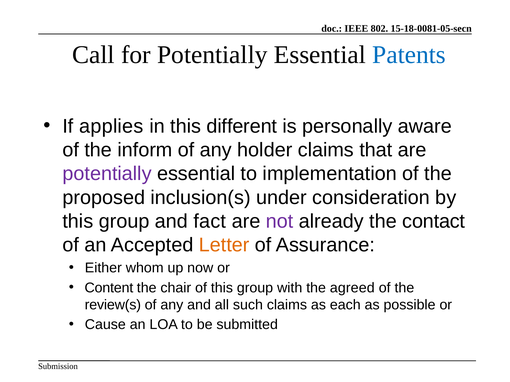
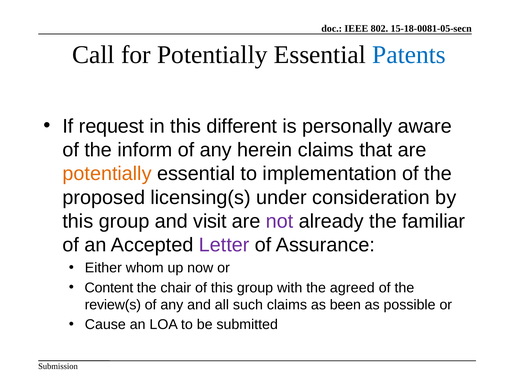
applies: applies -> request
holder: holder -> herein
potentially at (107, 174) colour: purple -> orange
inclusion(s: inclusion(s -> licensing(s
fact: fact -> visit
contact: contact -> familiar
Letter colour: orange -> purple
each: each -> been
